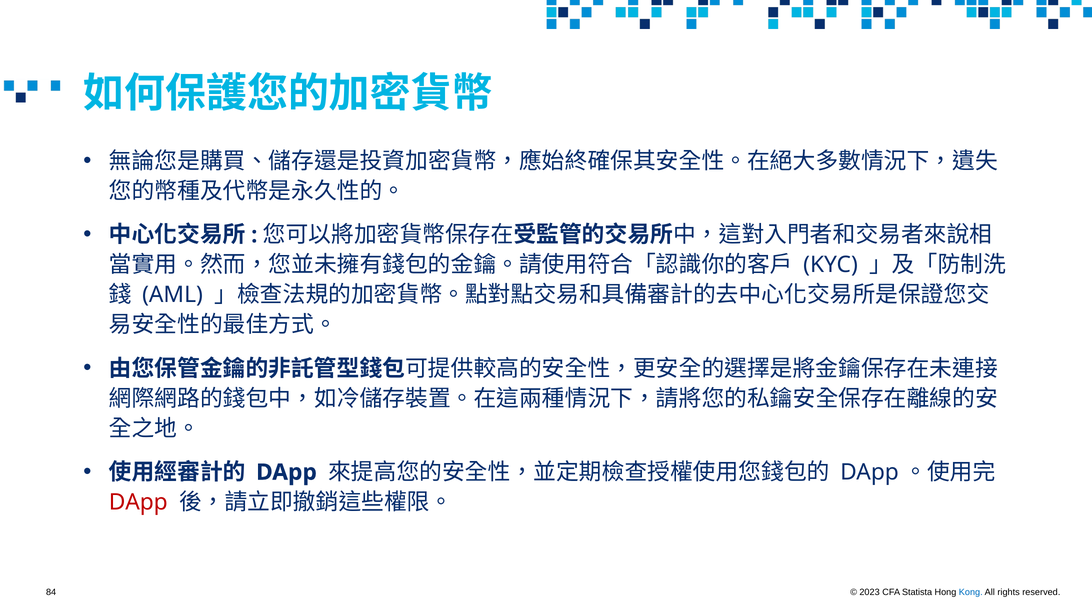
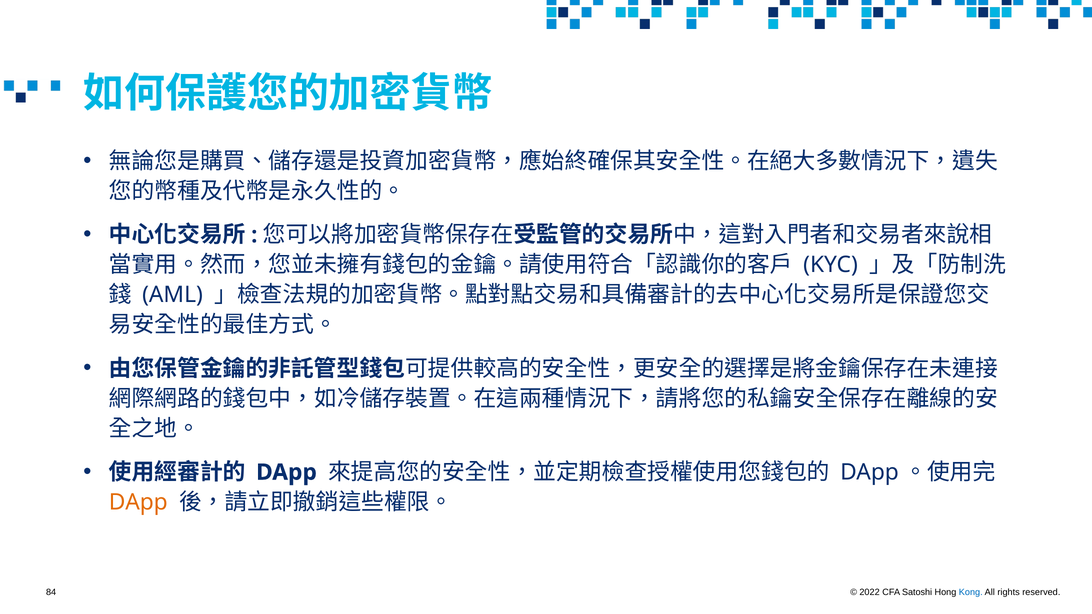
DApp at (138, 502) colour: red -> orange
2023: 2023 -> 2022
Statista: Statista -> Satoshi
